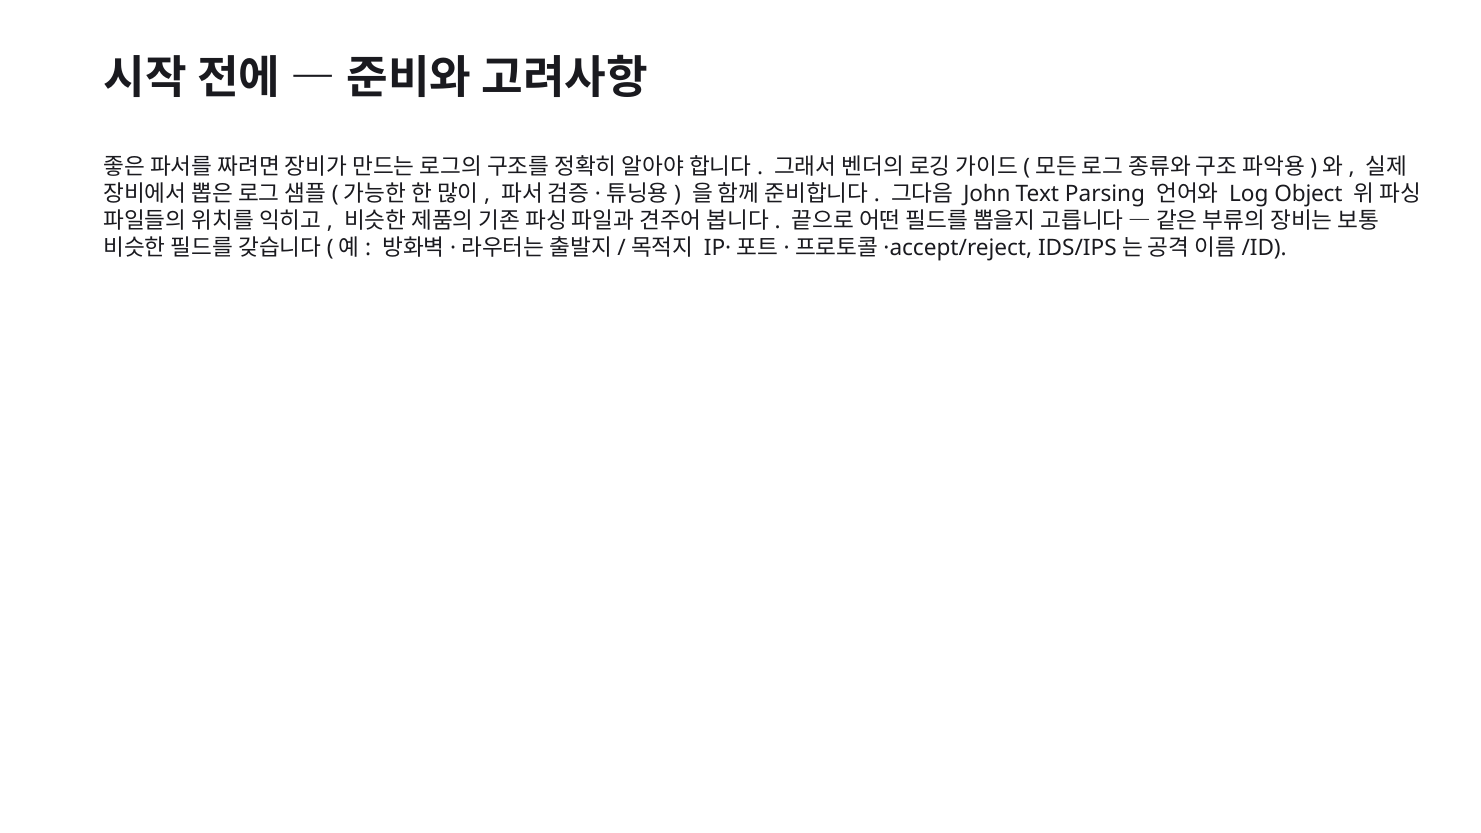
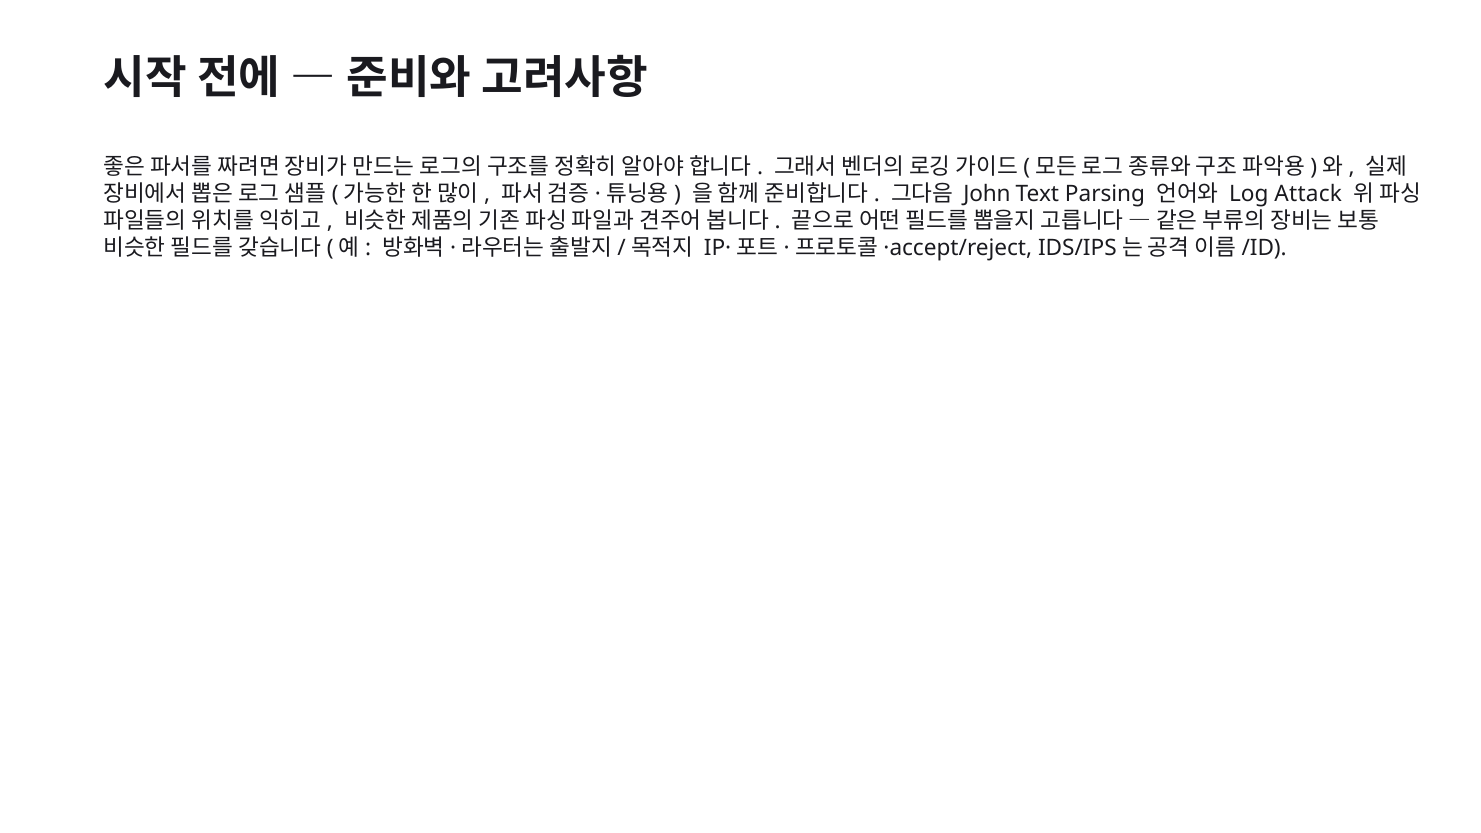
Object: Object -> Attack
